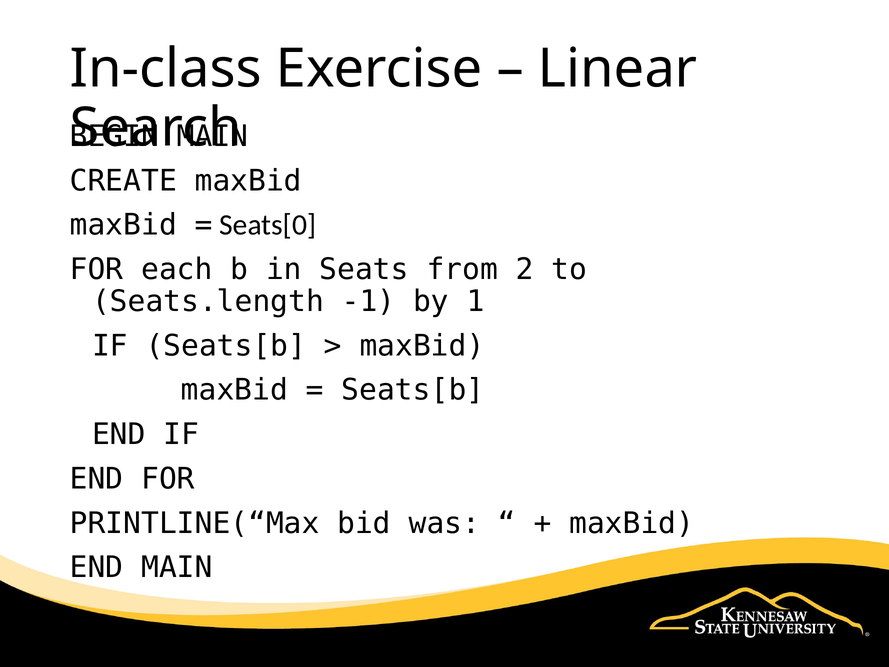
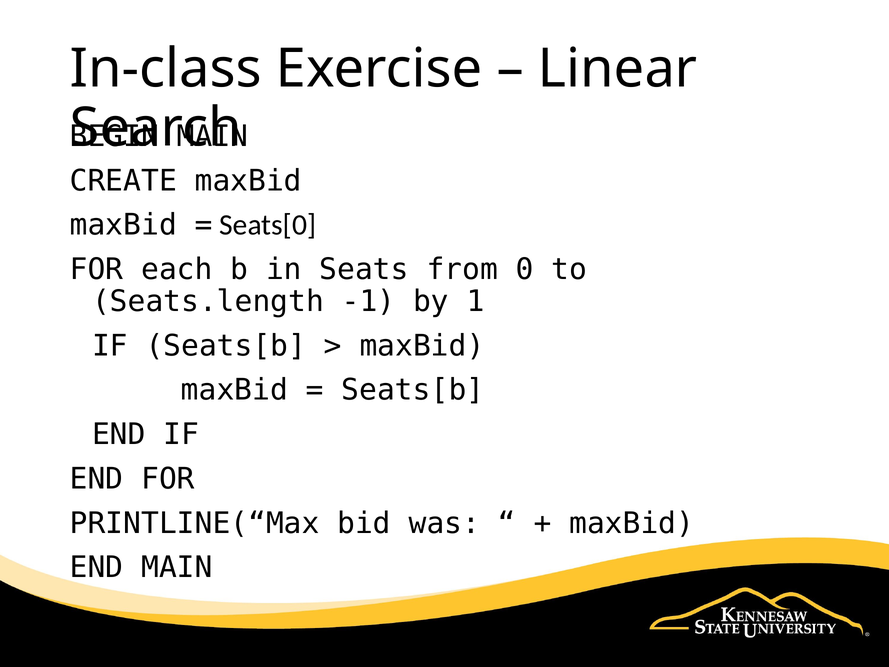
2: 2 -> 0
